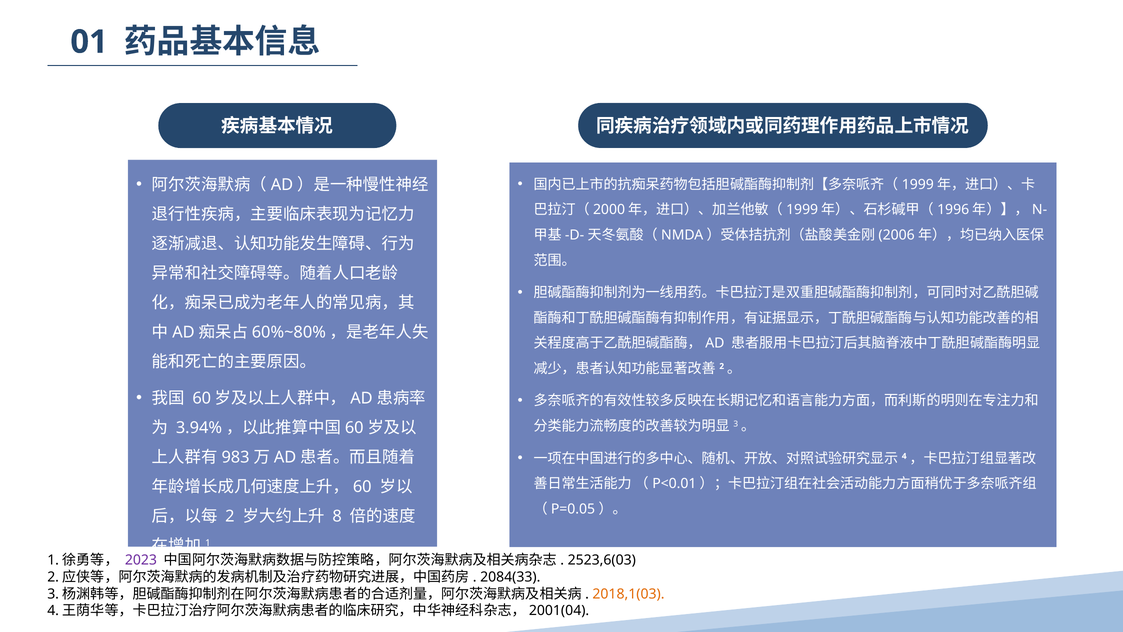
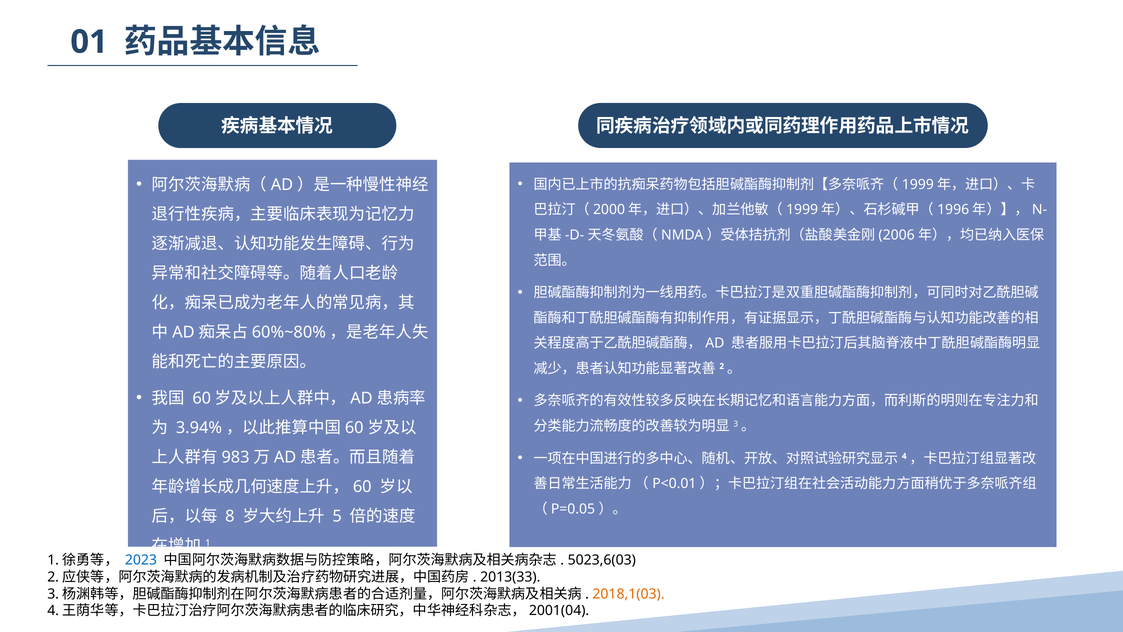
2: 2 -> 8
8: 8 -> 5
2023 colour: purple -> blue
2523,6(03: 2523,6(03 -> 5023,6(03
2084(33: 2084(33 -> 2013(33
